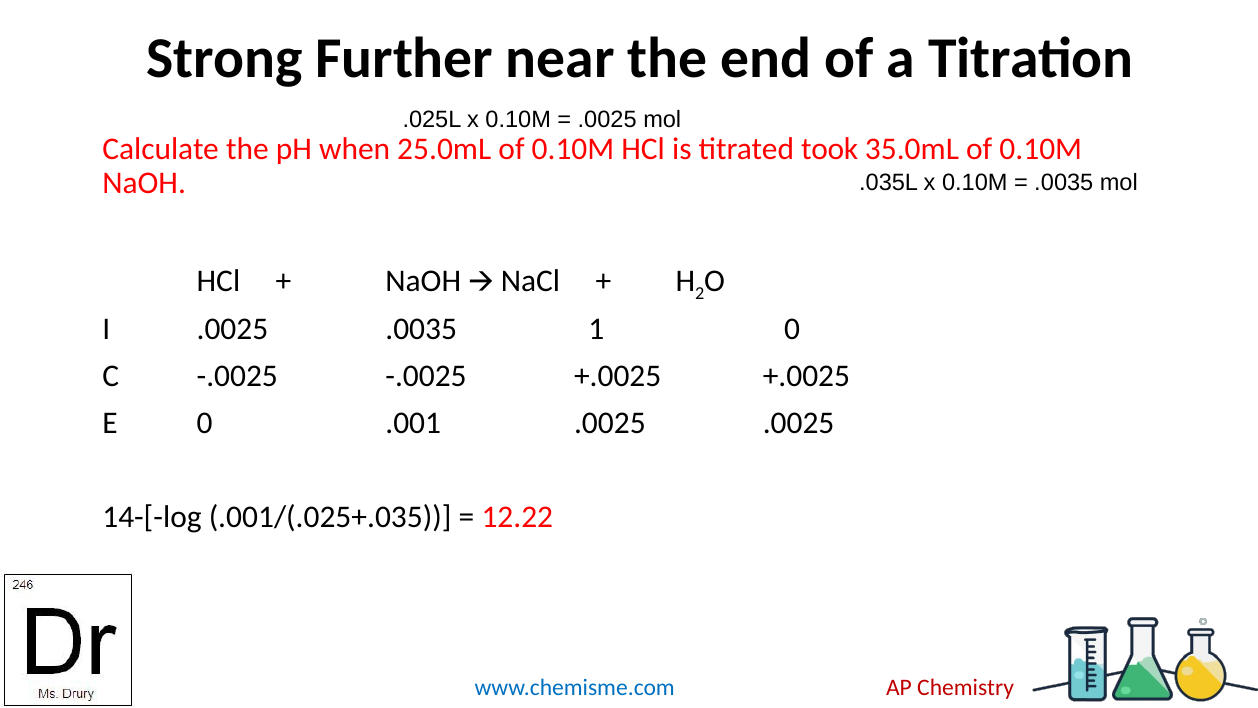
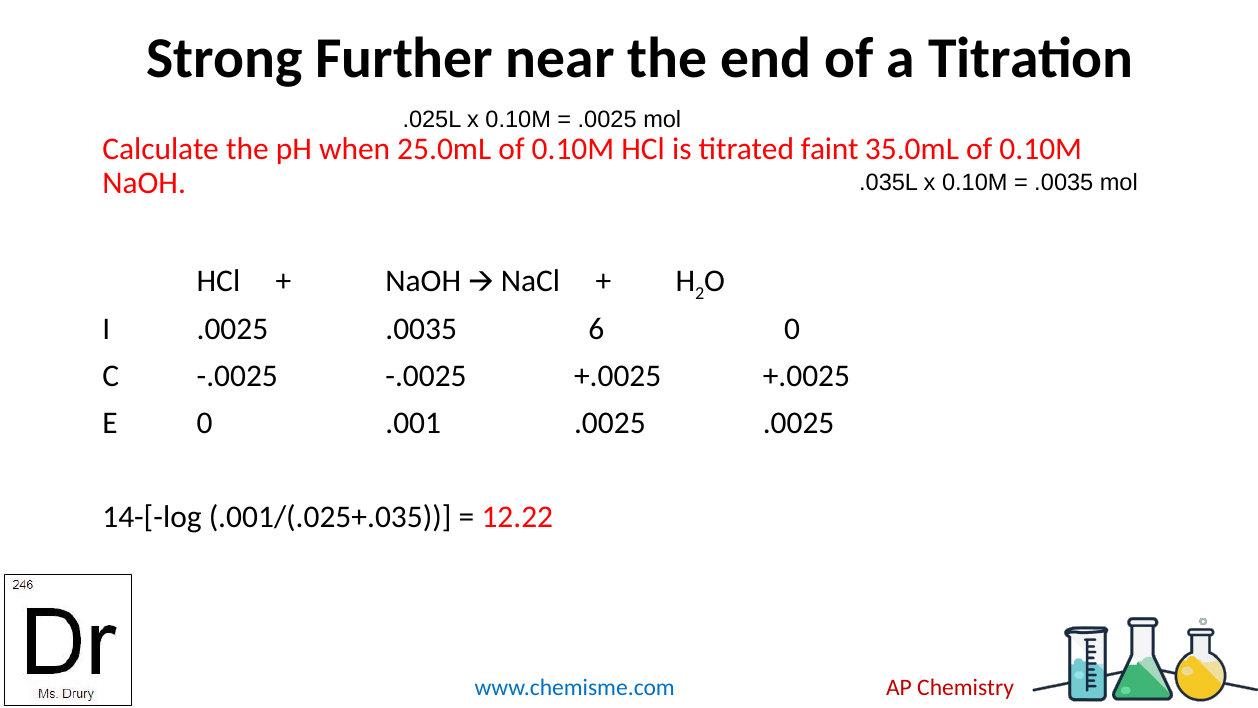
took: took -> faint
1: 1 -> 6
